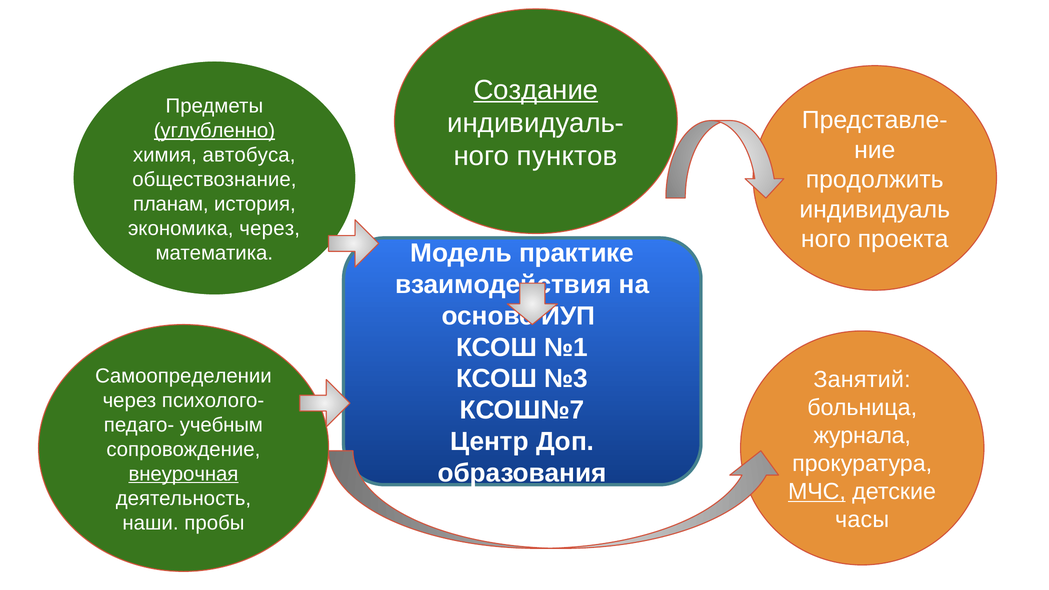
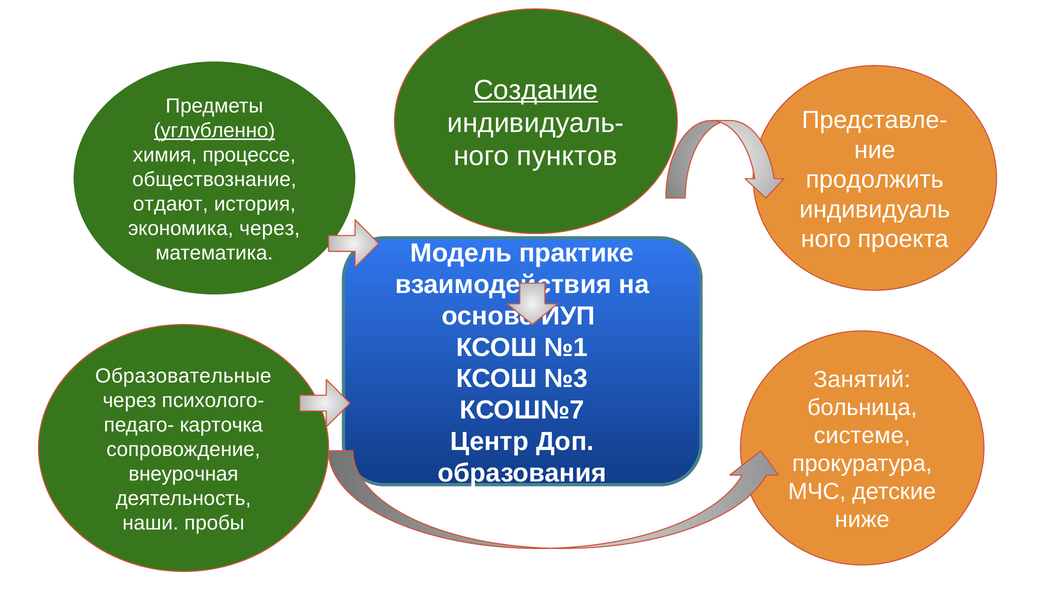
автобуса: автобуса -> процессе
планам: планам -> отдают
Самоопределении: Самоопределении -> Образовательные
учебным: учебным -> карточка
журнала: журнала -> системе
внеурочная underline: present -> none
МЧС underline: present -> none
часы: часы -> ниже
